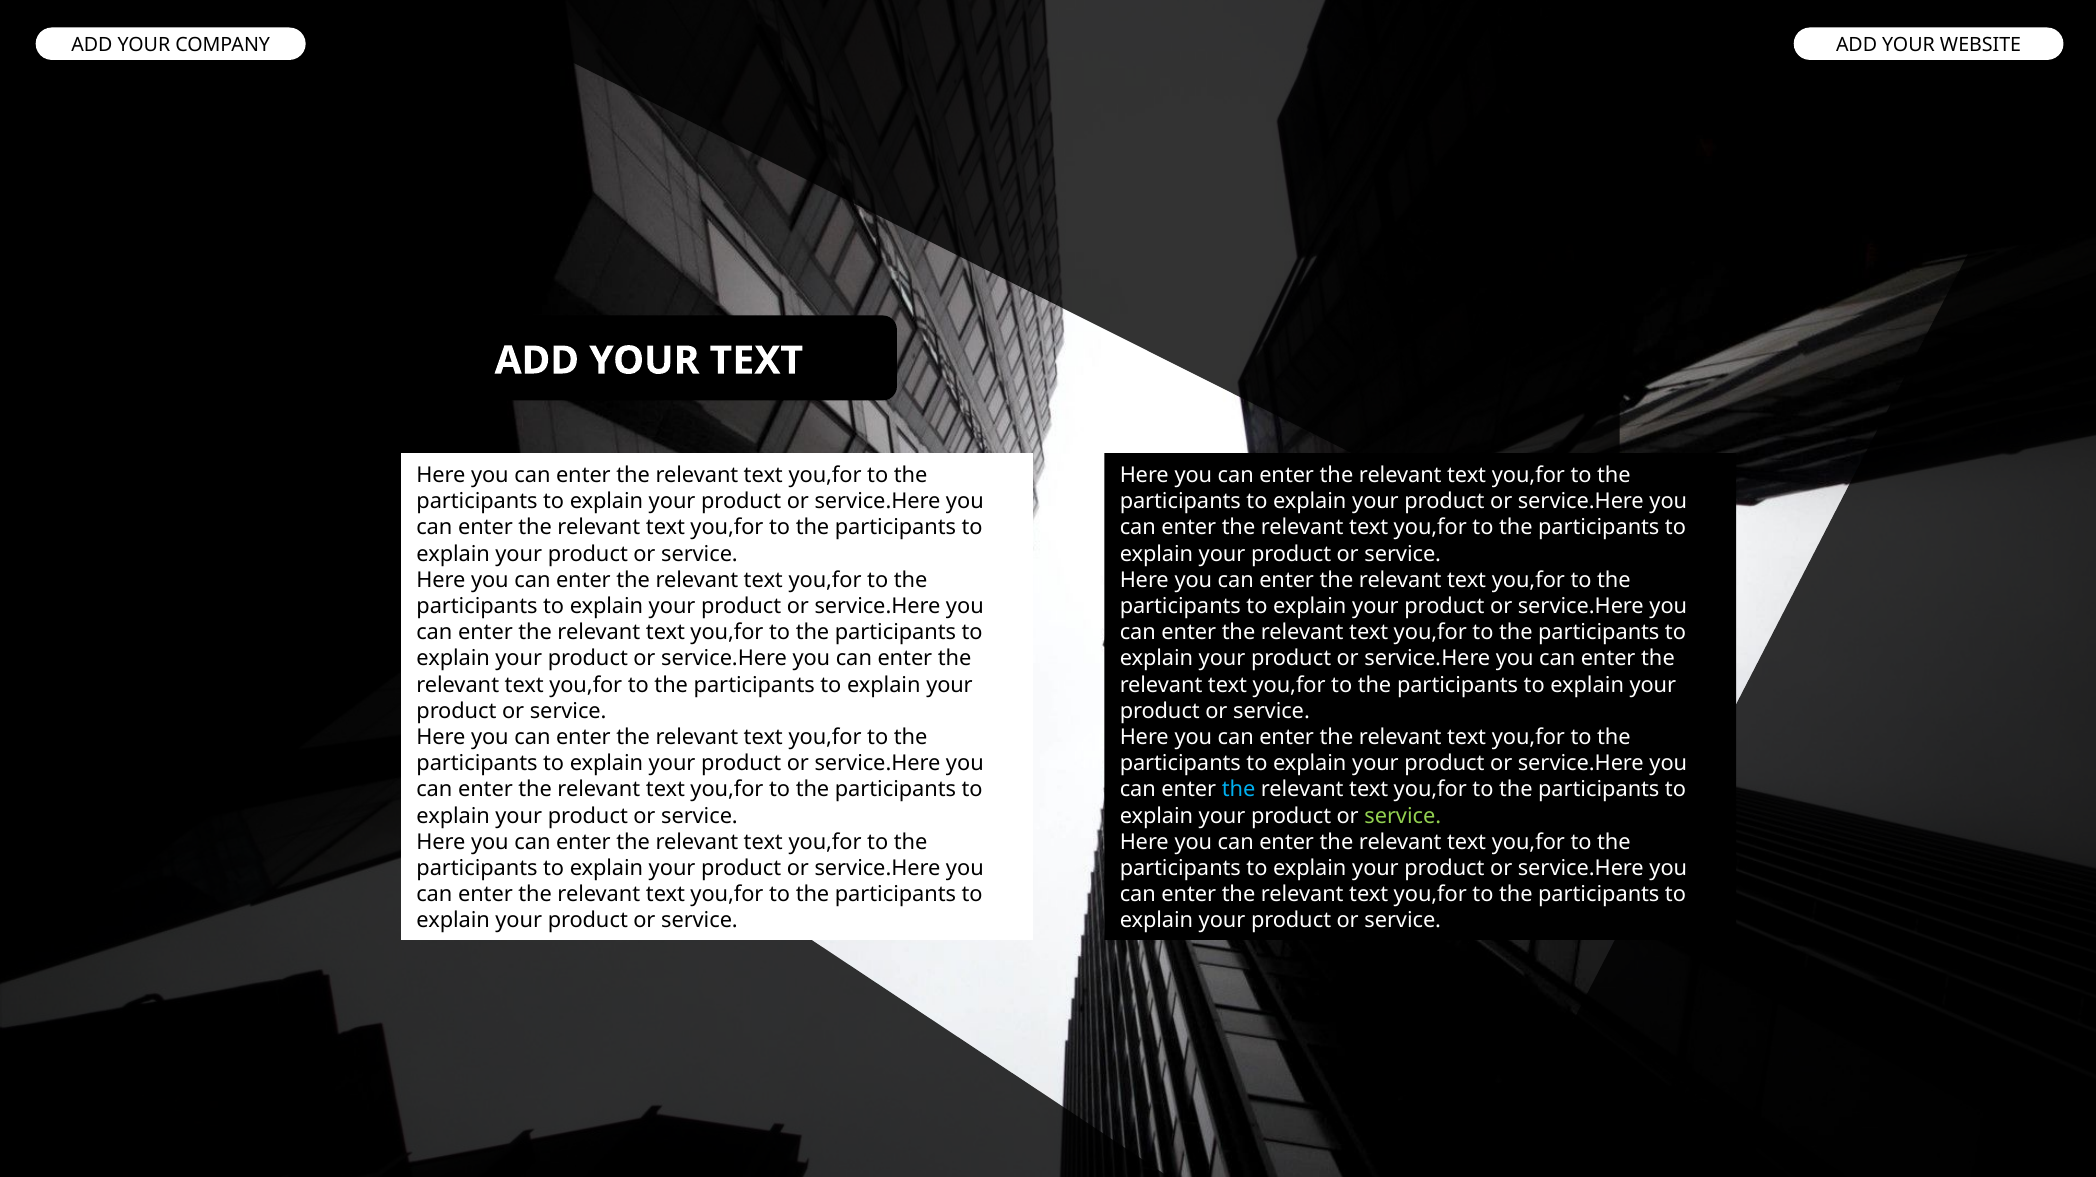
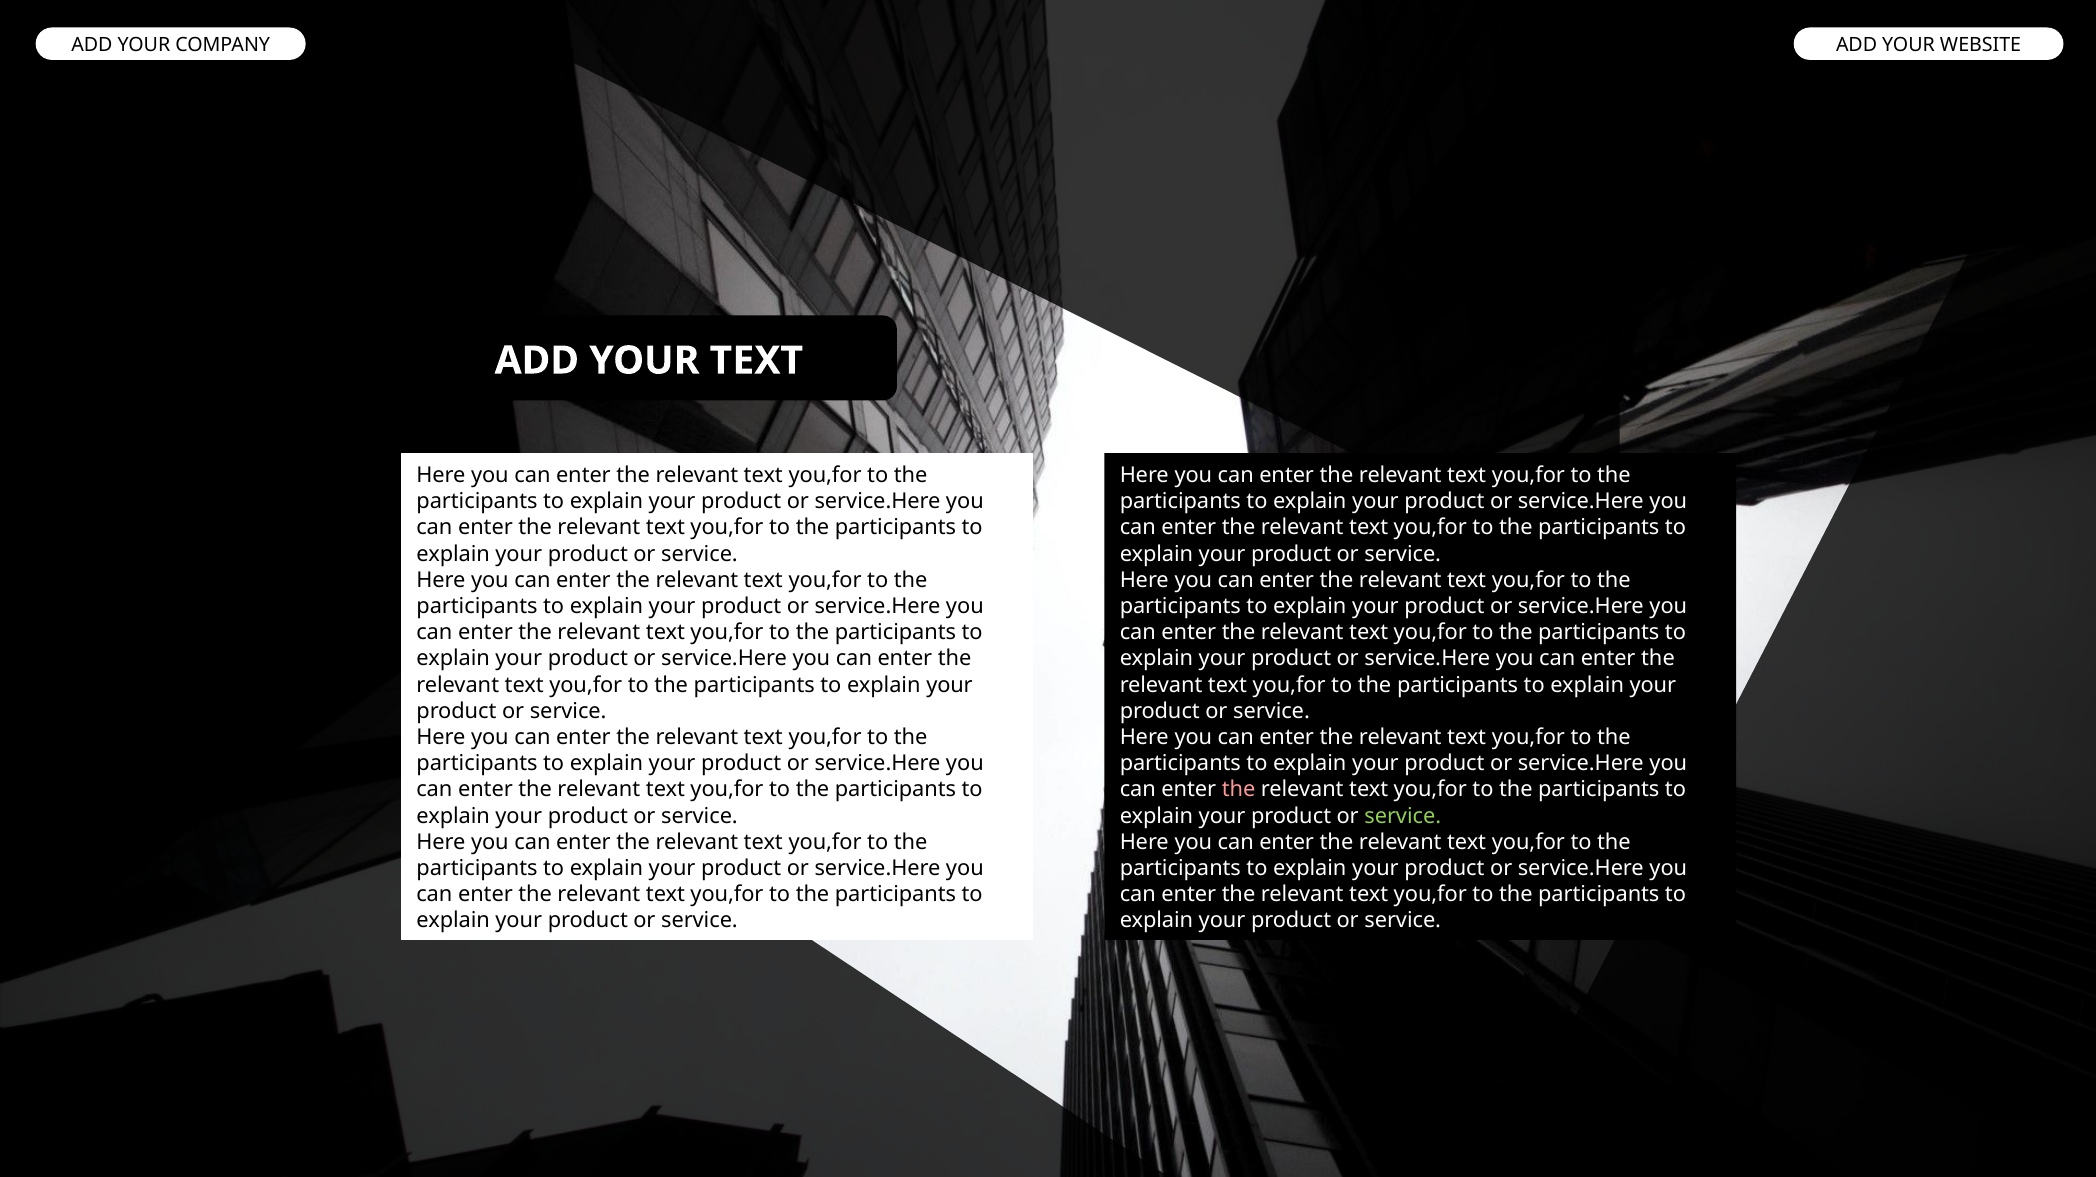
the at (1239, 790) colour: light blue -> pink
